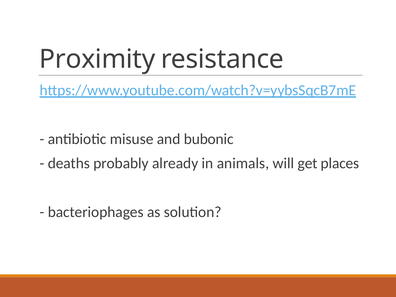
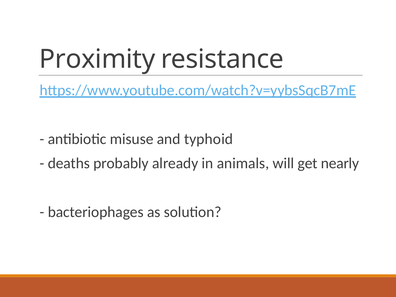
bubonic: bubonic -> typhoid
places: places -> nearly
